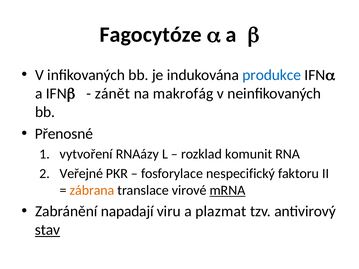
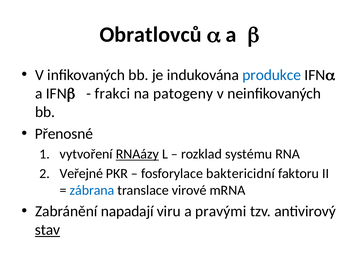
Fagocytóze: Fagocytóze -> Obratlovců
zánět: zánět -> frakci
makrofág: makrofág -> patogeny
RNAázy underline: none -> present
komunit: komunit -> systému
nespecifický: nespecifický -> baktericidní
zábrana colour: orange -> blue
mRNA underline: present -> none
plazmat: plazmat -> pravými
